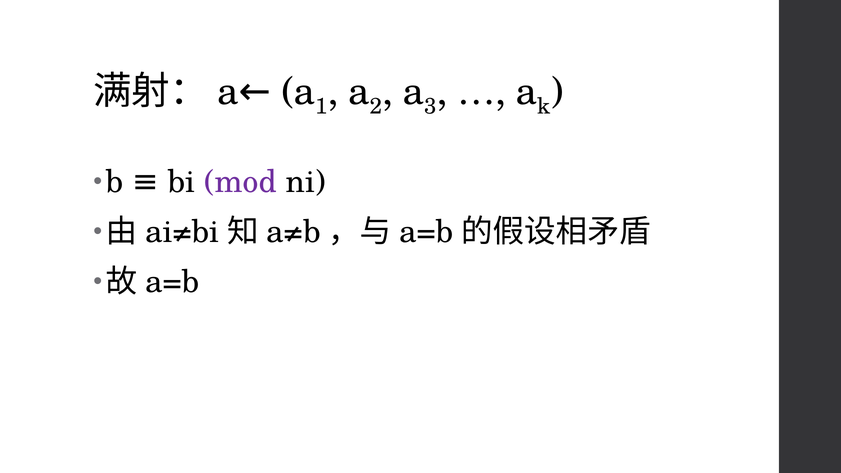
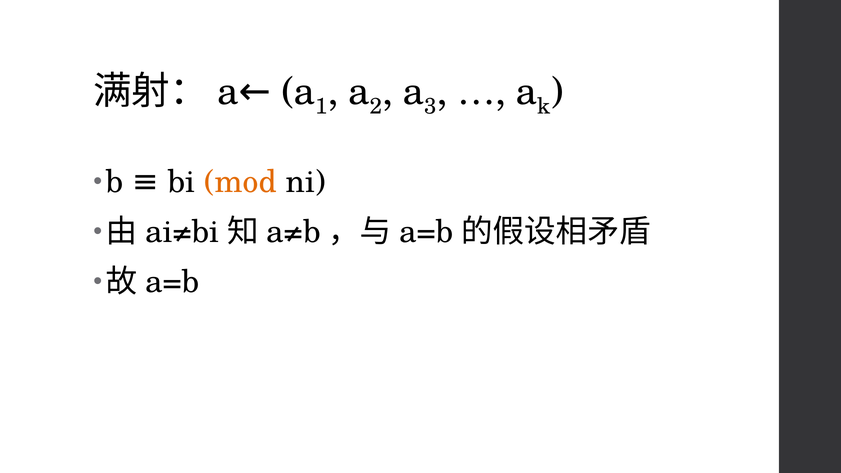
mod colour: purple -> orange
